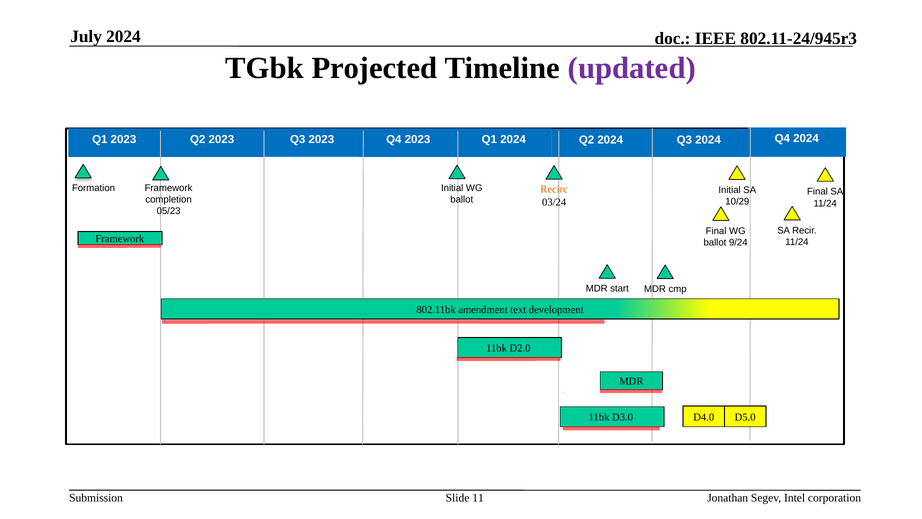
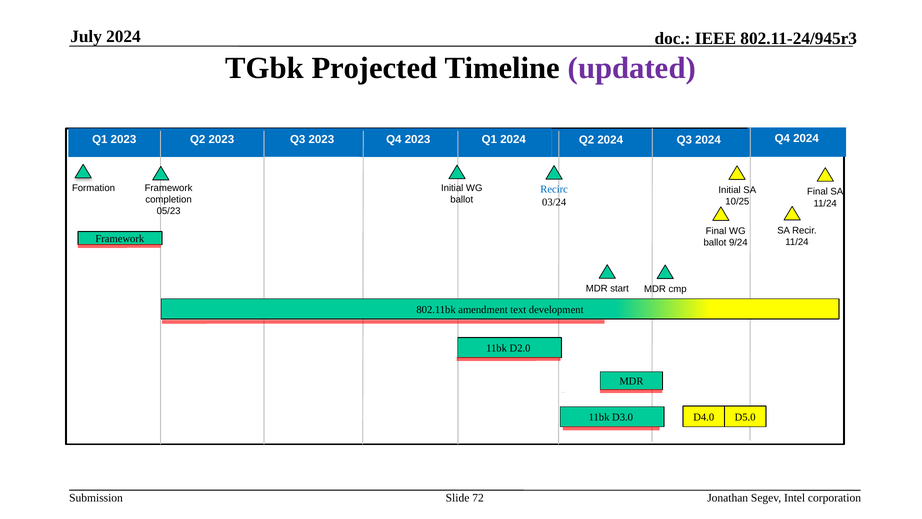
Recirc colour: orange -> blue
10/29: 10/29 -> 10/25
11: 11 -> 72
